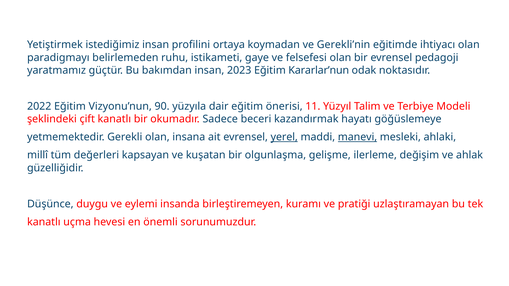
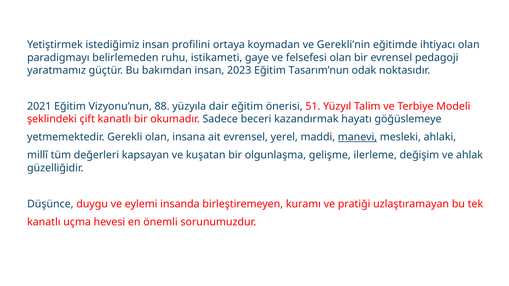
Kararlar’nun: Kararlar’nun -> Tasarım’nun
2022: 2022 -> 2021
90: 90 -> 88
11: 11 -> 51
yerel underline: present -> none
